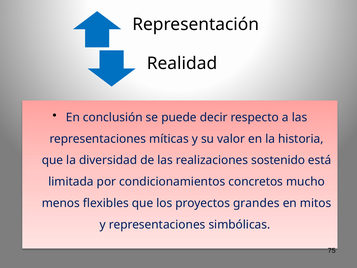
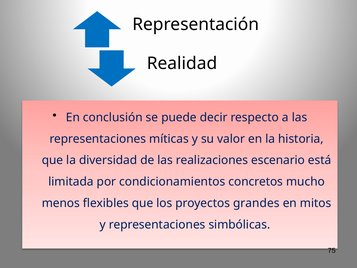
sostenido: sostenido -> escenario
